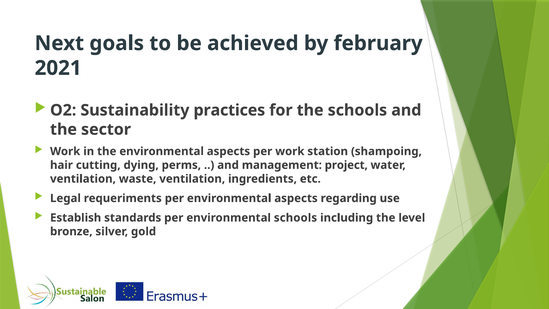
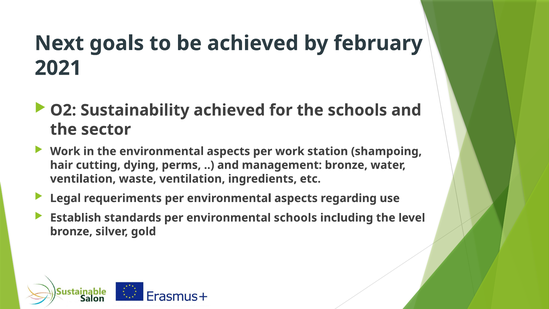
Sustainability practices: practices -> achieved
management project: project -> bronze
